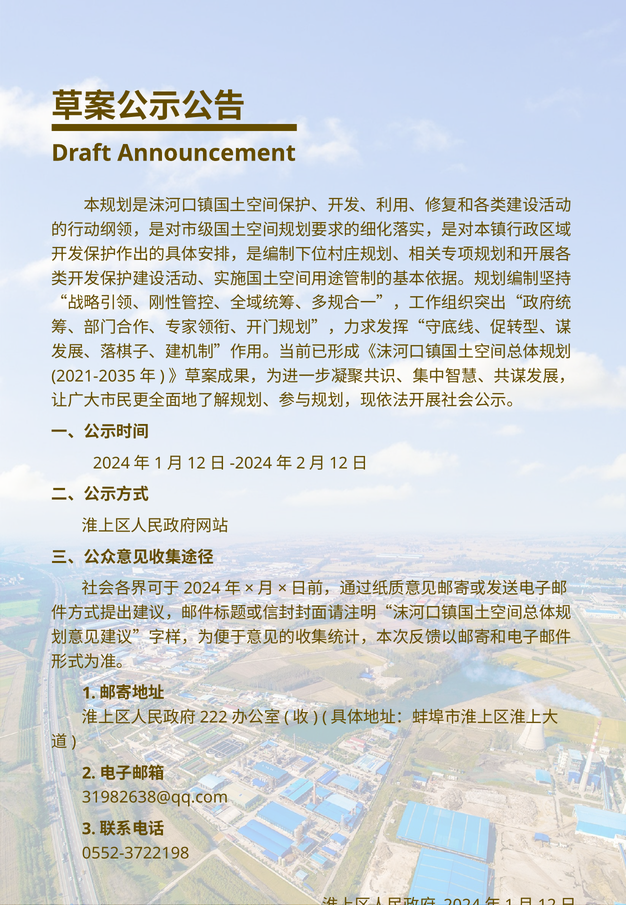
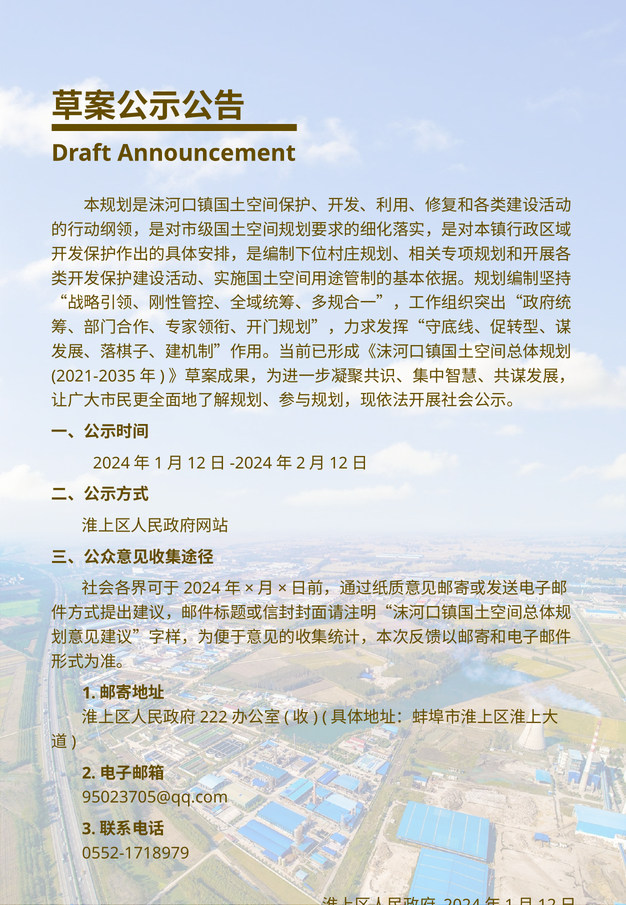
31982638@qq.com: 31982638@qq.com -> 95023705@qq.com
0552-3722198: 0552-3722198 -> 0552-1718979
